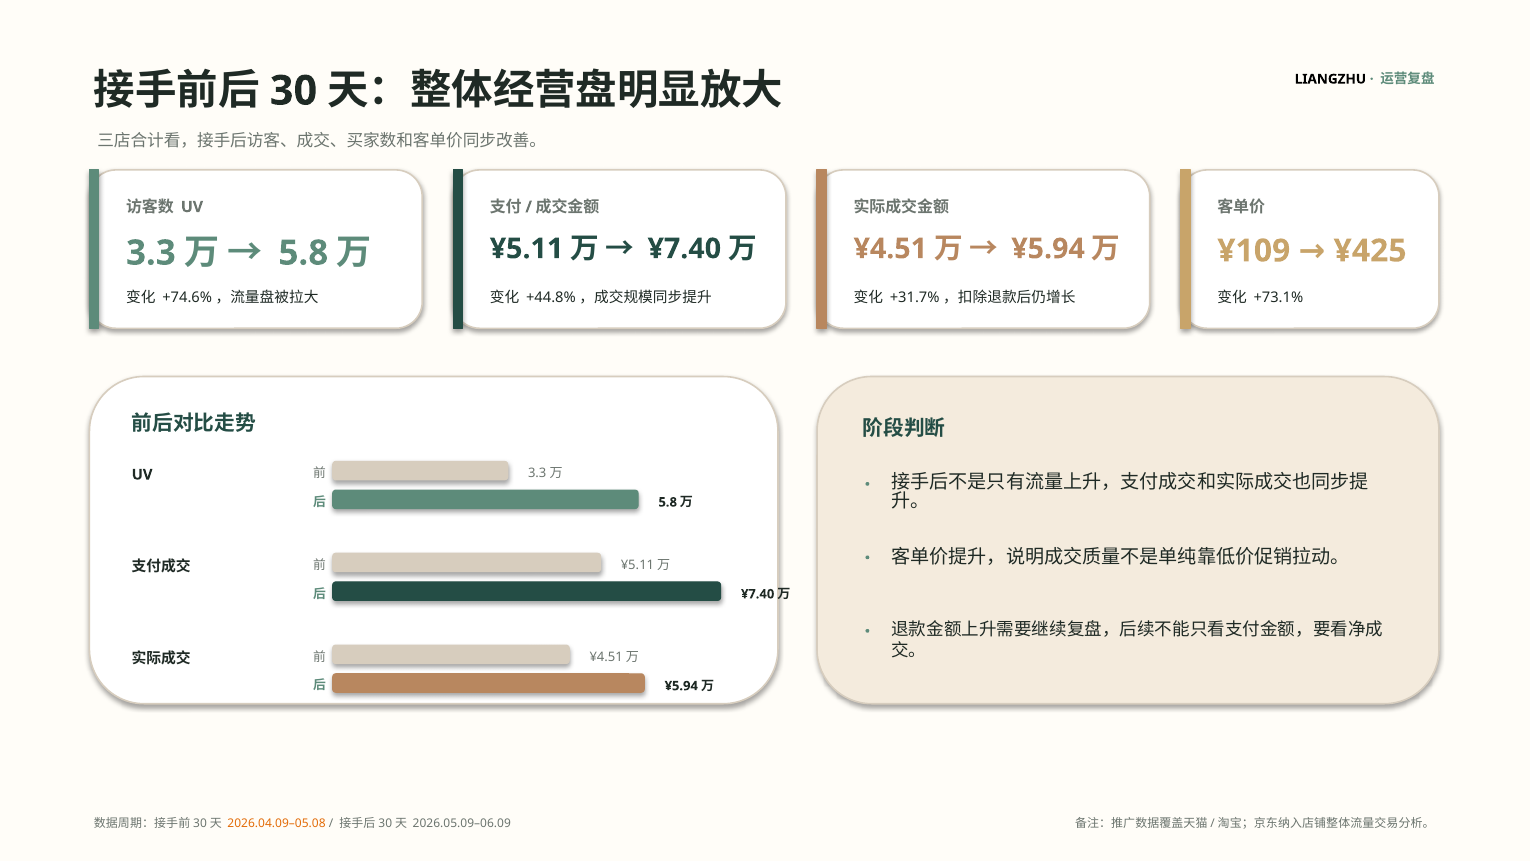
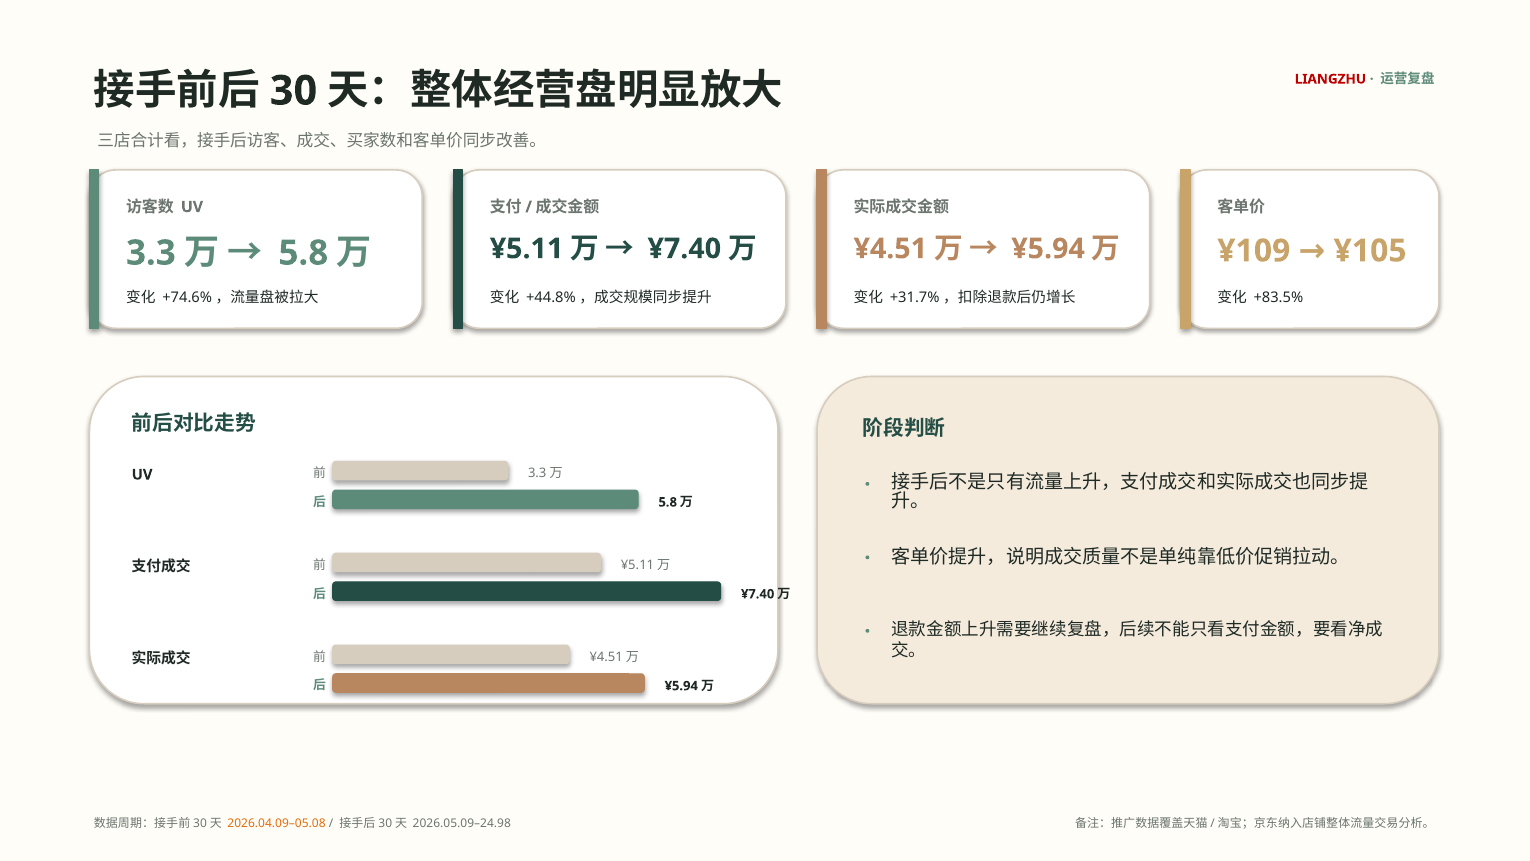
LIANGZHU colour: black -> red
¥425: ¥425 -> ¥105
+73.1%: +73.1% -> +83.5%
2026.05.09–06.09: 2026.05.09–06.09 -> 2026.05.09–24.98
